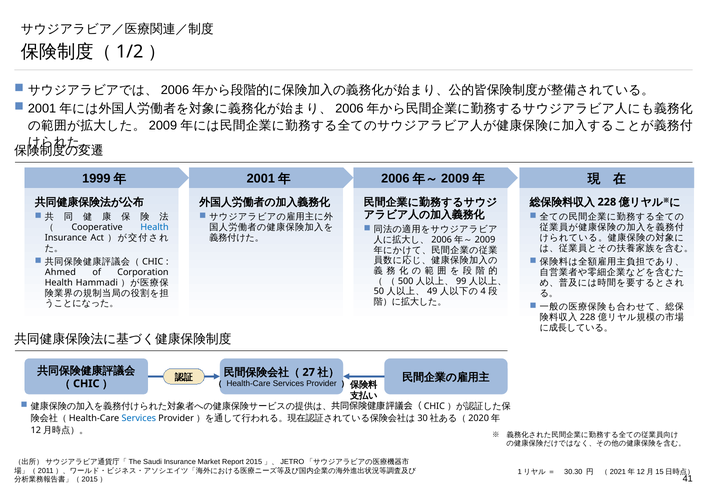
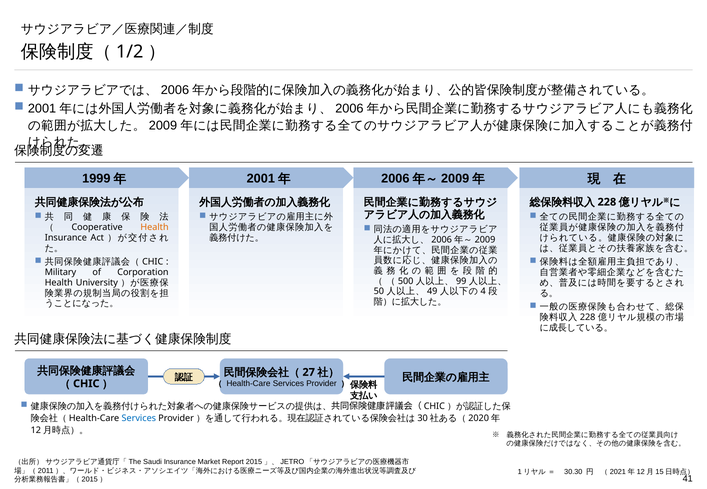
Health at (155, 228) colour: blue -> orange
Ahmed: Ahmed -> Military
Hammadi: Hammadi -> University
